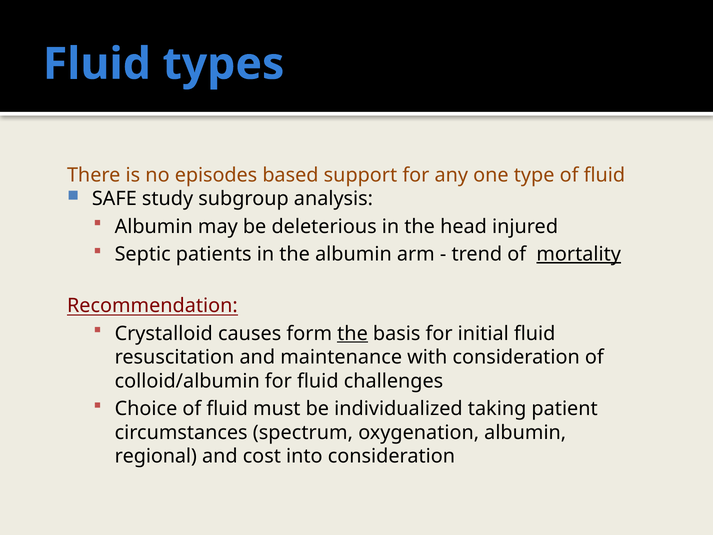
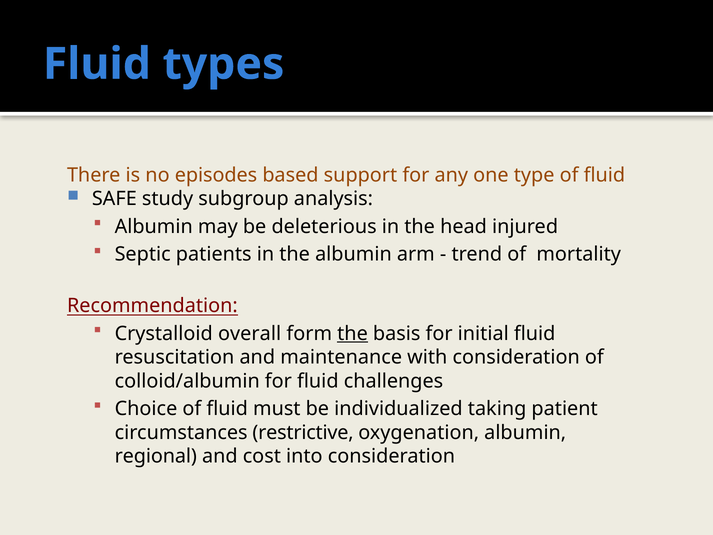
mortality underline: present -> none
causes: causes -> overall
spectrum: spectrum -> restrictive
